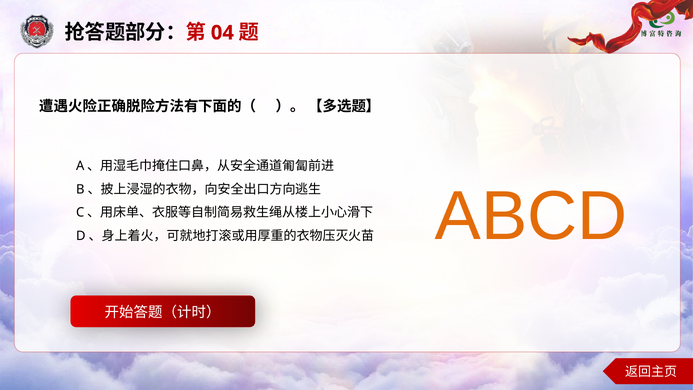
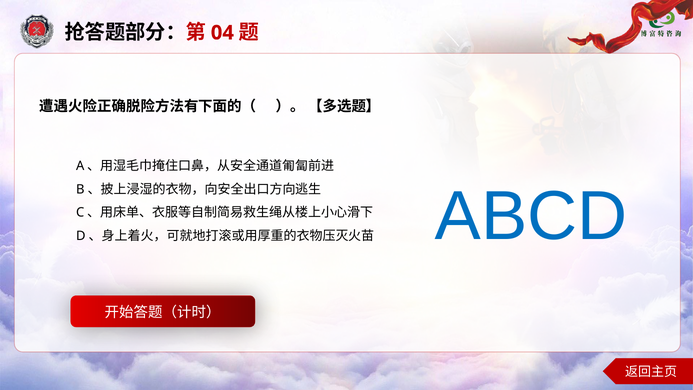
ABCD colour: orange -> blue
